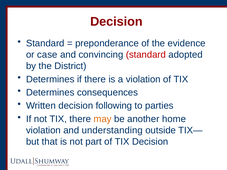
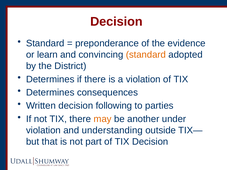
case: case -> learn
standard at (146, 55) colour: red -> orange
home: home -> under
